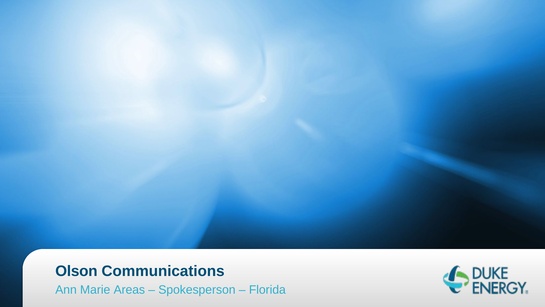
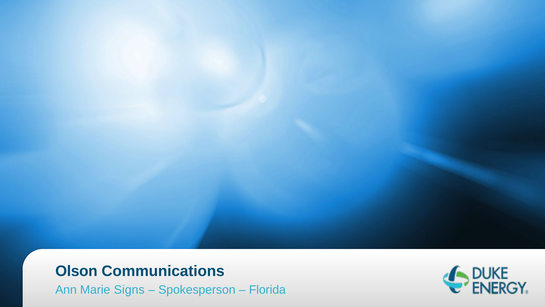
Areas: Areas -> Signs
